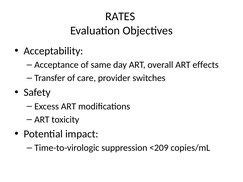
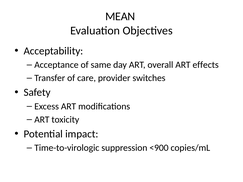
RATES: RATES -> MEAN
<209: <209 -> <900
